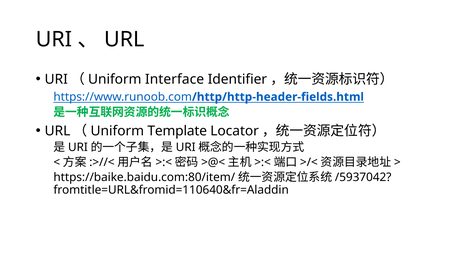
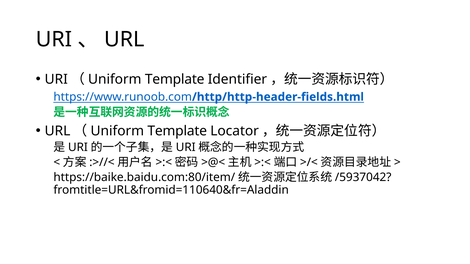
Interface at (175, 79): Interface -> Template
